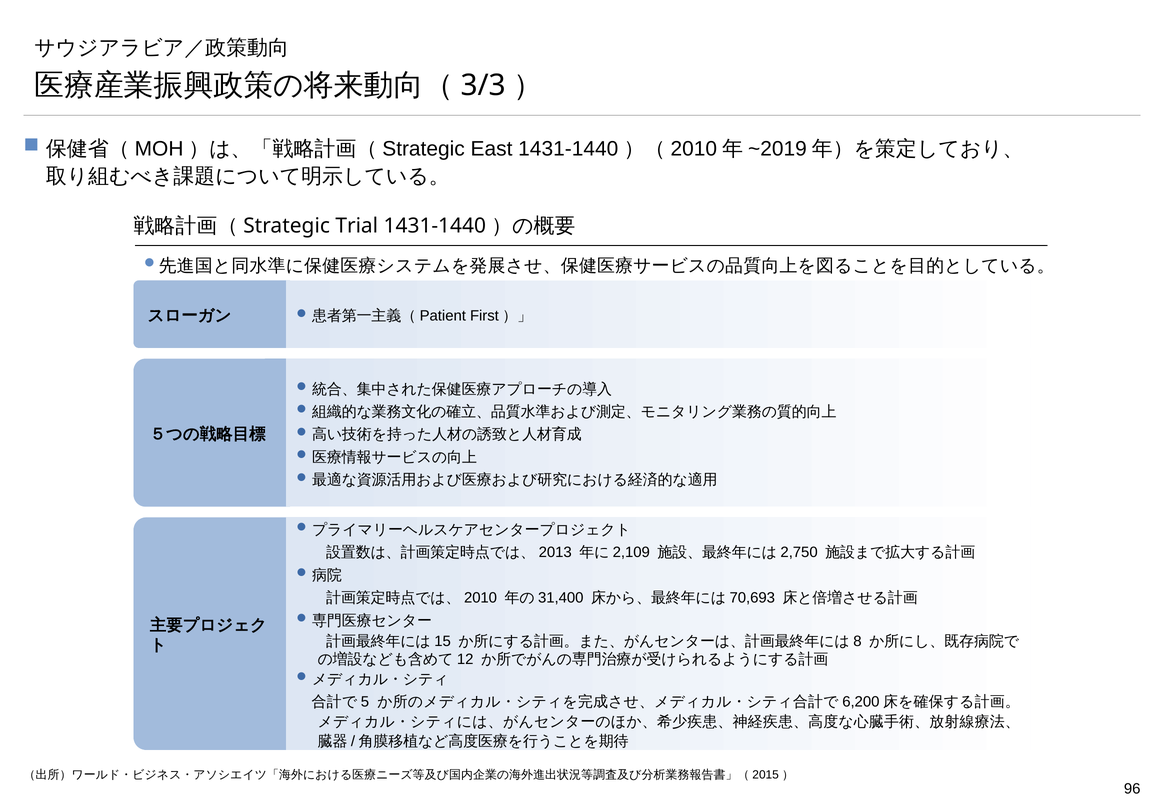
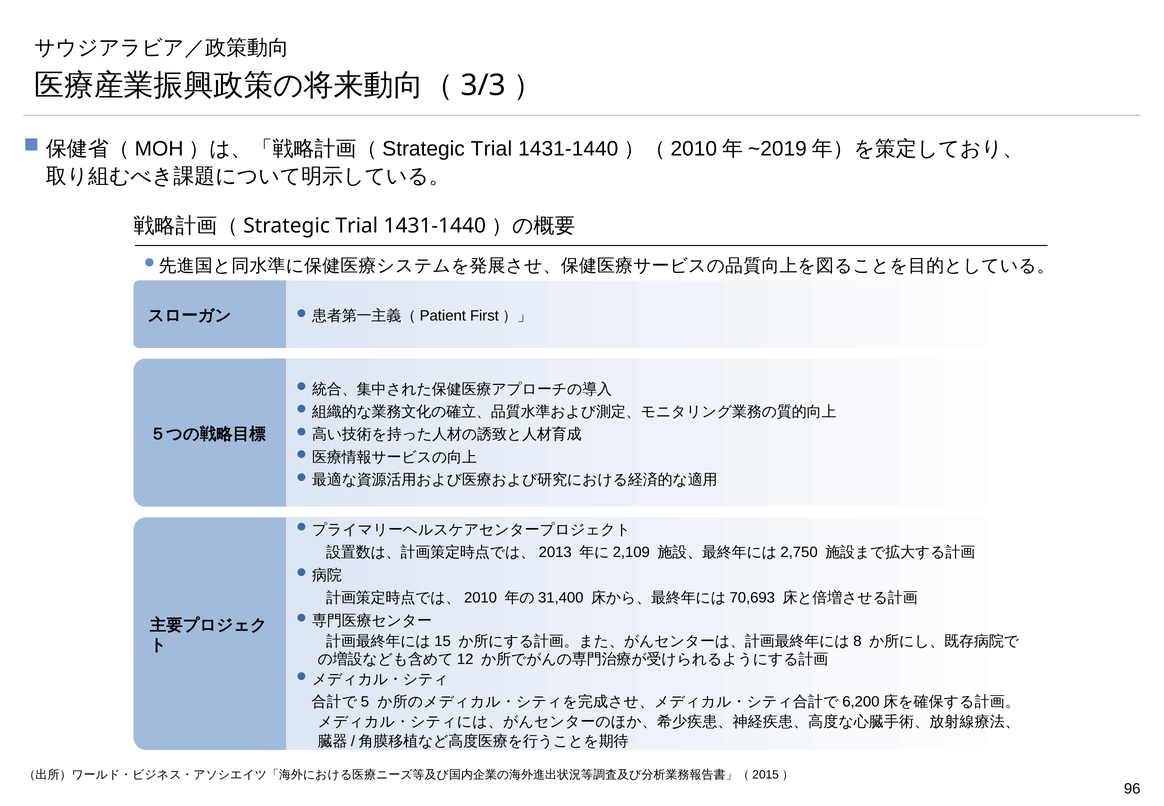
East at (492, 149): East -> Trial
